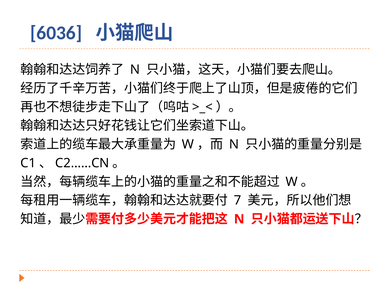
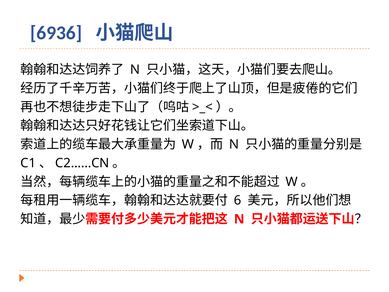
6036: 6036 -> 6936
7: 7 -> 6
